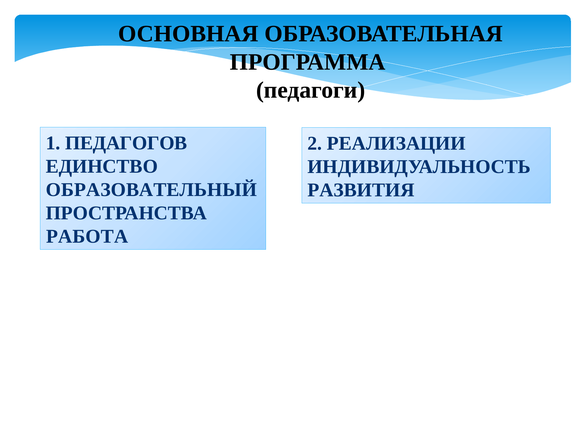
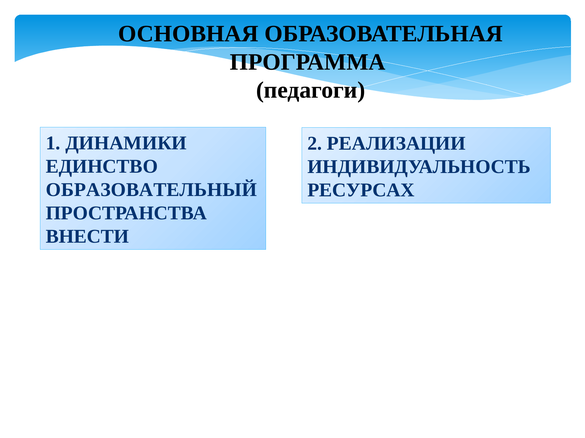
ПЕДАГОГОВ: ПЕДАГОГОВ -> ДИНАМИКИ
РАЗВИТИЯ: РАЗВИТИЯ -> РЕСУРСАХ
РАБОТА: РАБОТА -> ВНЕСТИ
